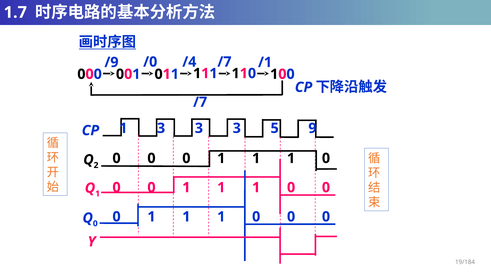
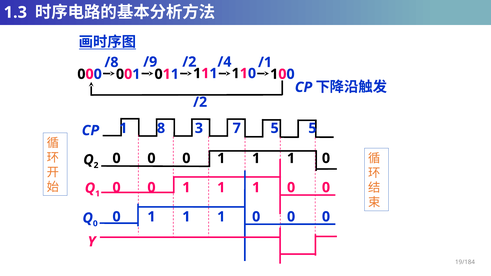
1.7: 1.7 -> 1.3
/0: /0 -> /9
/4 at (189, 62): /4 -> /2
/7 at (224, 62): /7 -> /4
/9: /9 -> /8
/7 at (200, 102): /7 -> /2
1 3: 3 -> 8
3 at (237, 128): 3 -> 7
5 9: 9 -> 5
